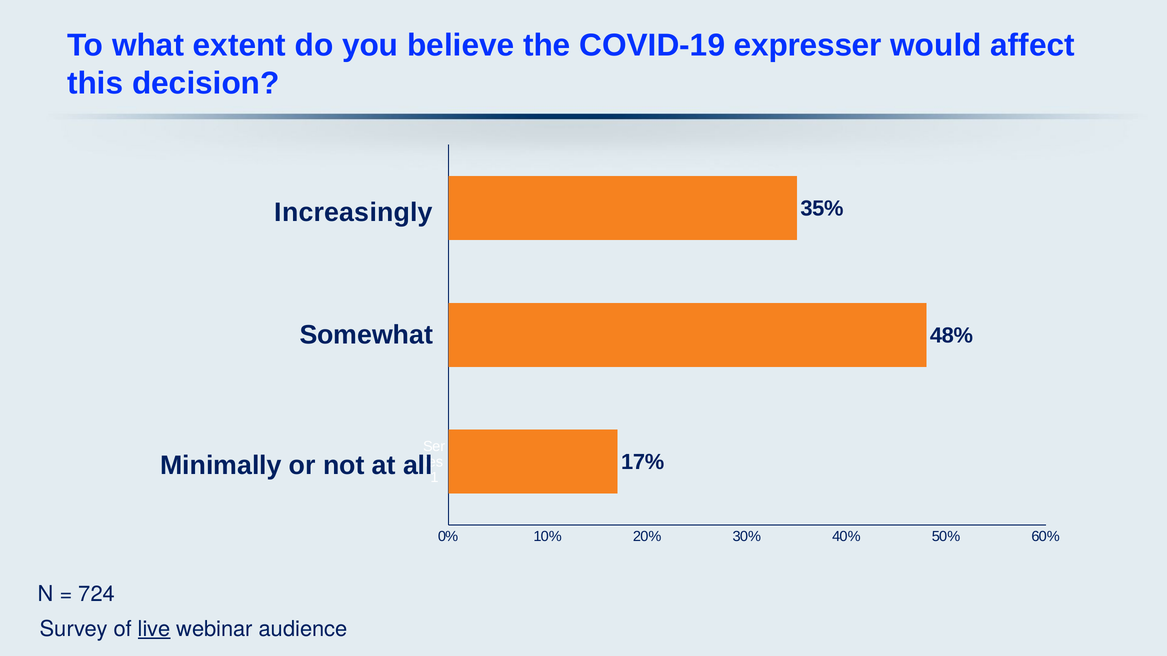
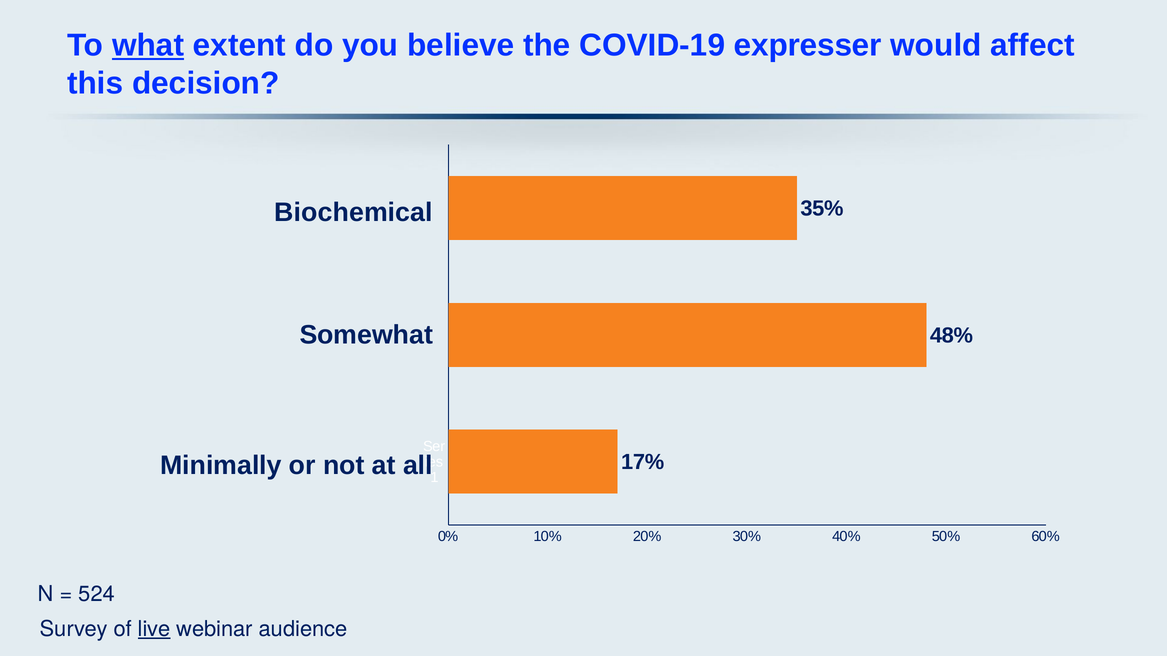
what underline: none -> present
Increasingly: Increasingly -> Biochemical
724: 724 -> 524
